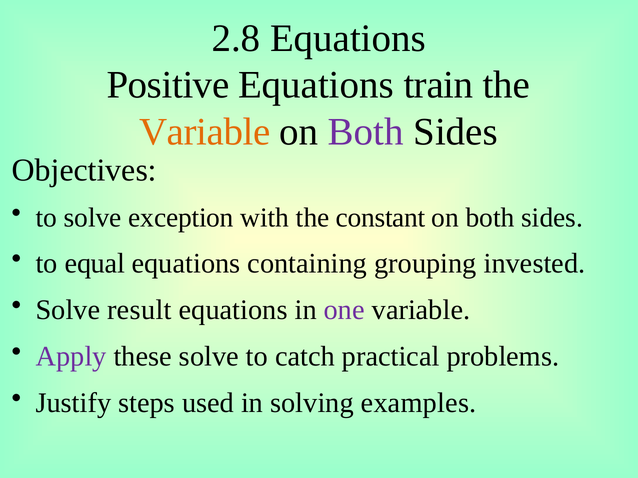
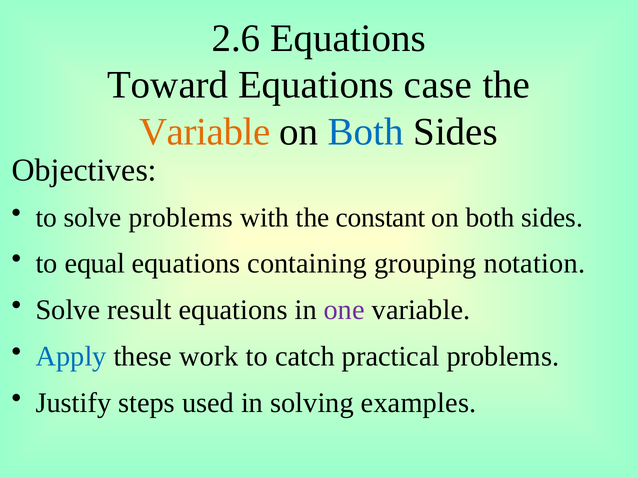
2.8: 2.8 -> 2.6
Positive: Positive -> Toward
train: train -> case
Both at (366, 132) colour: purple -> blue
solve exception: exception -> problems
invested: invested -> notation
Apply colour: purple -> blue
these solve: solve -> work
